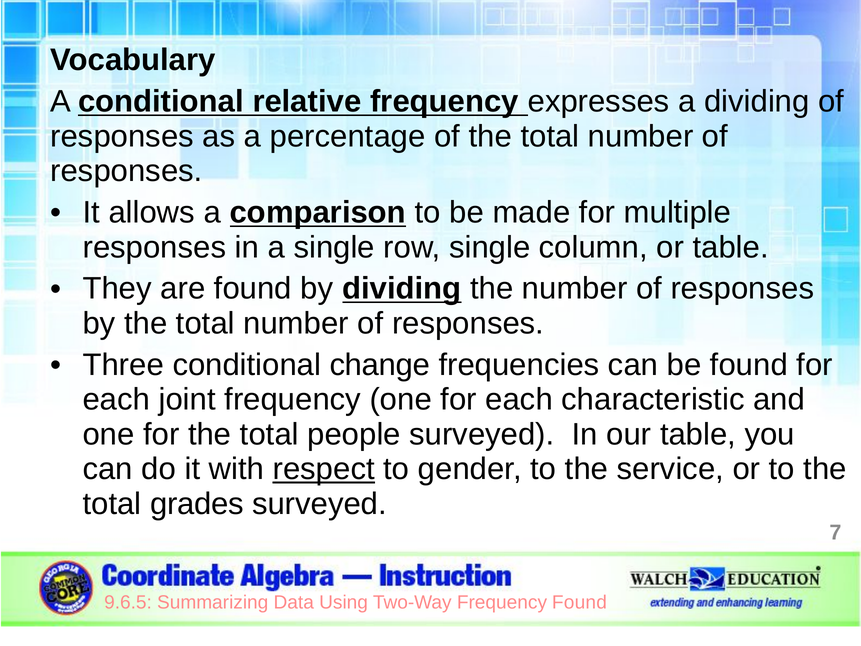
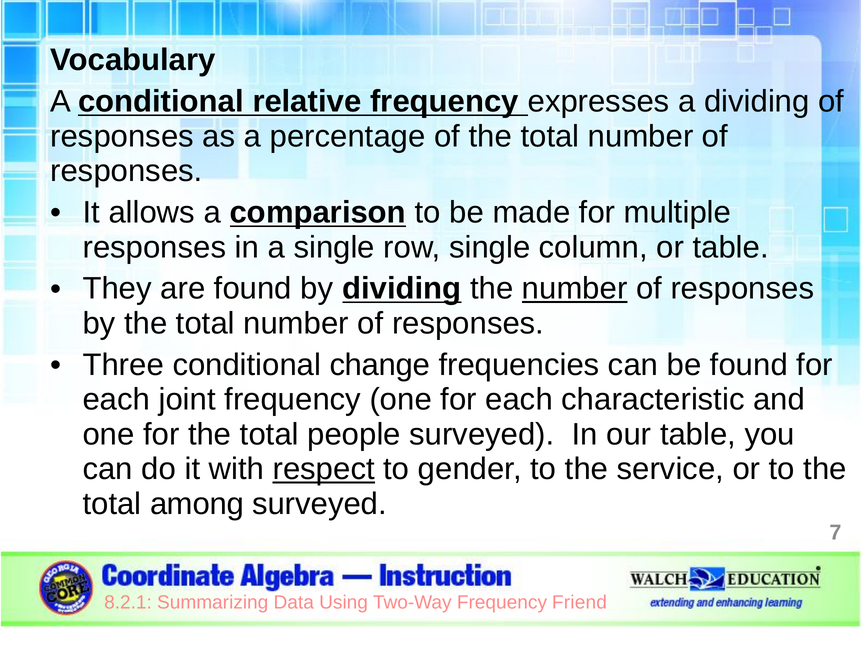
number at (575, 289) underline: none -> present
grades: grades -> among
9.6.5: 9.6.5 -> 8.2.1
Frequency Found: Found -> Friend
